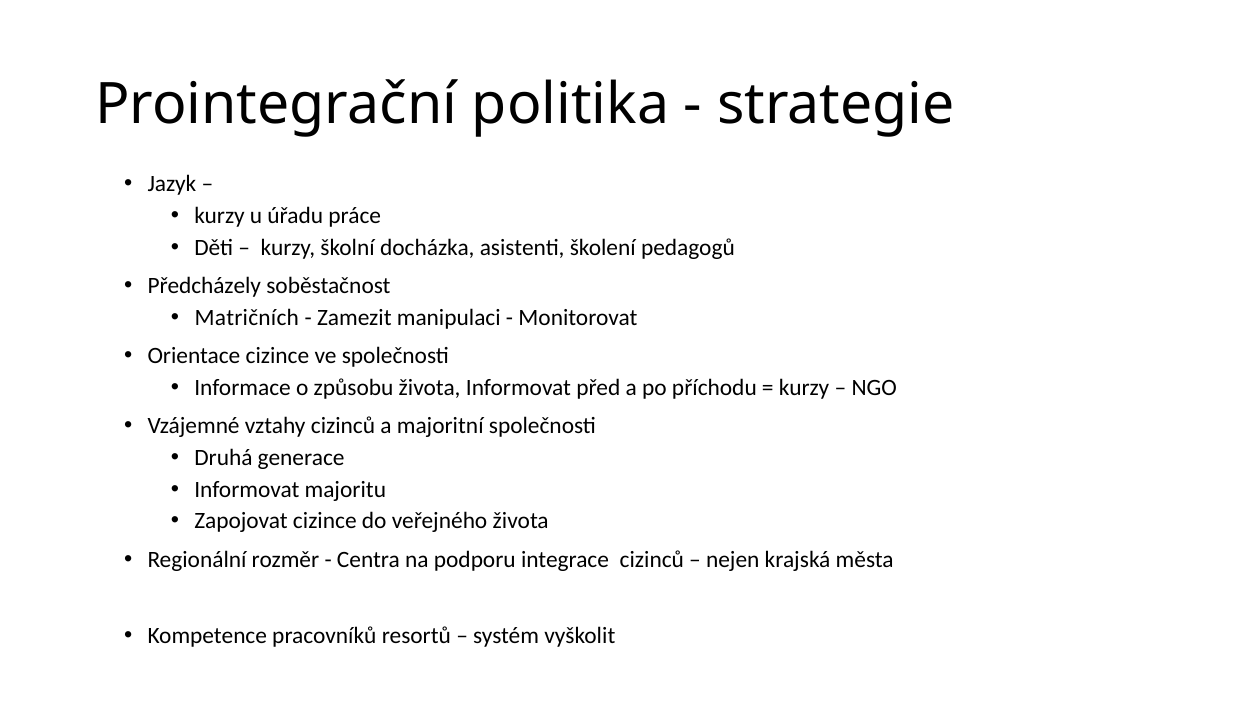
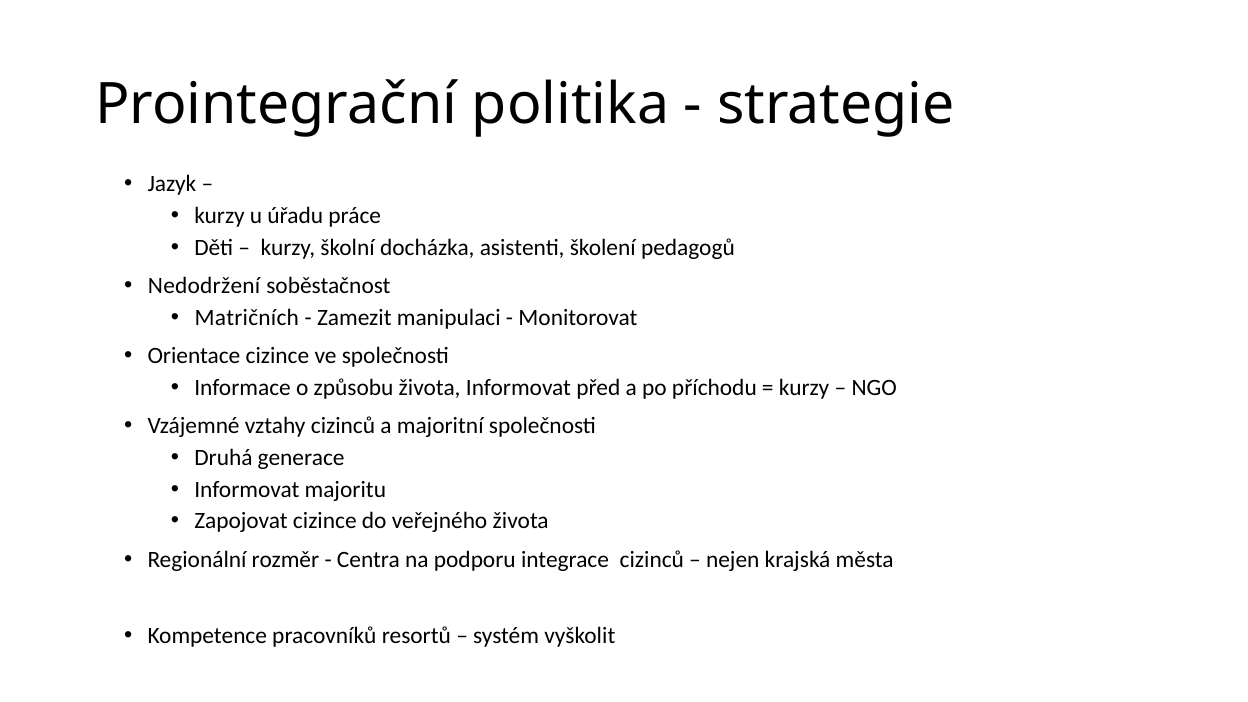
Předcházely: Předcházely -> Nedodržení
